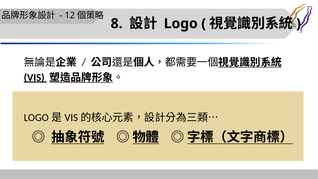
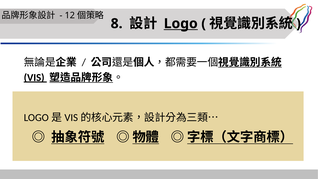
Logo underline: none -> present
